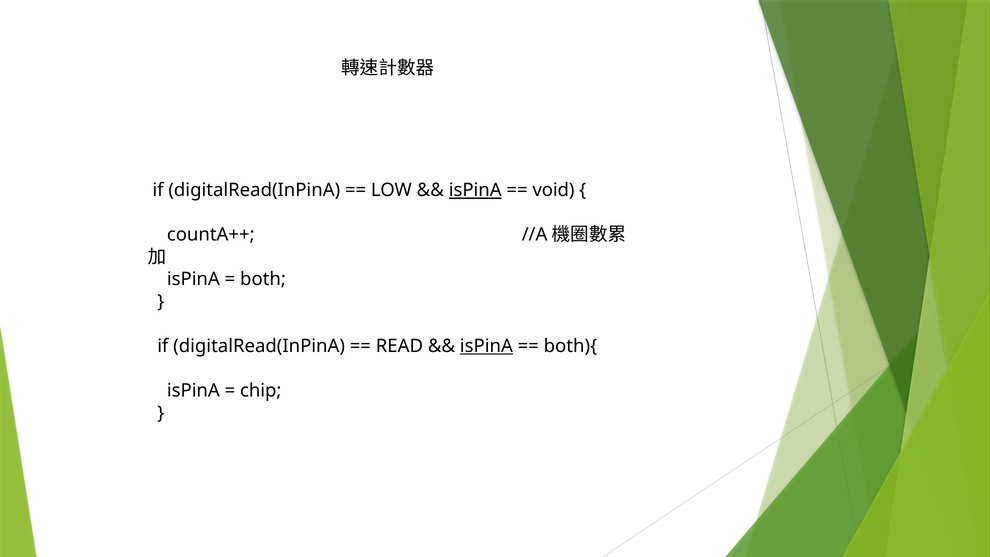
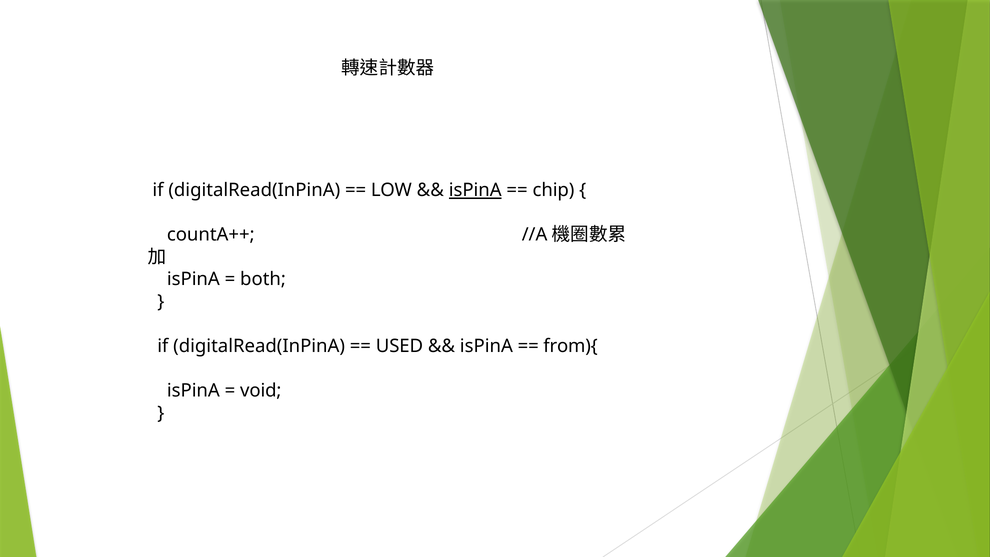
void: void -> chip
READ: READ -> USED
isPinA at (486, 346) underline: present -> none
both){: both){ -> from){
chip: chip -> void
